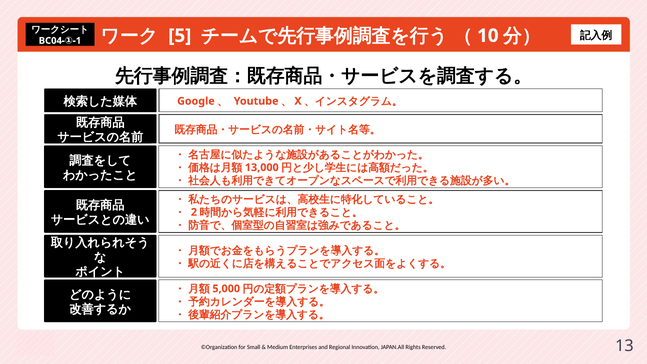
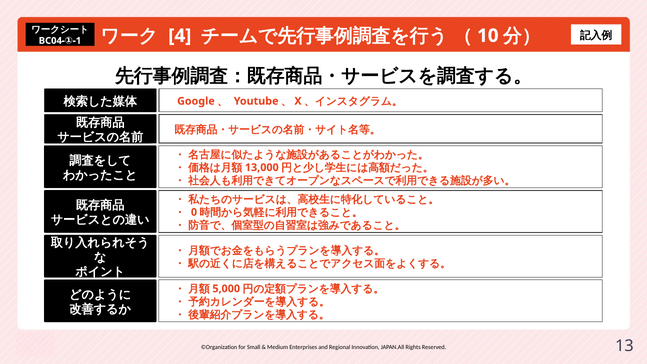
5: 5 -> 4
2: 2 -> 0
